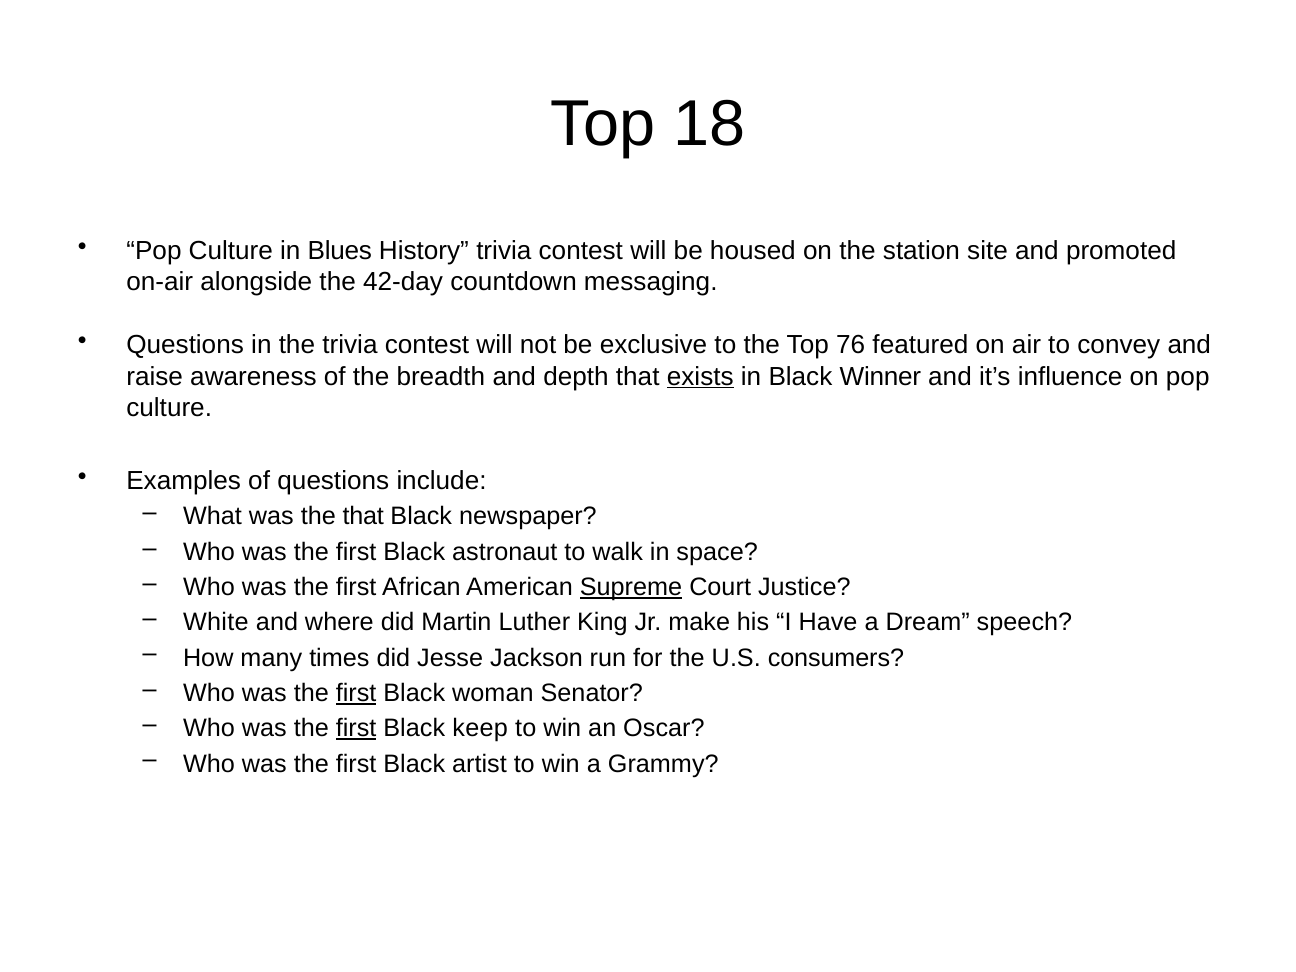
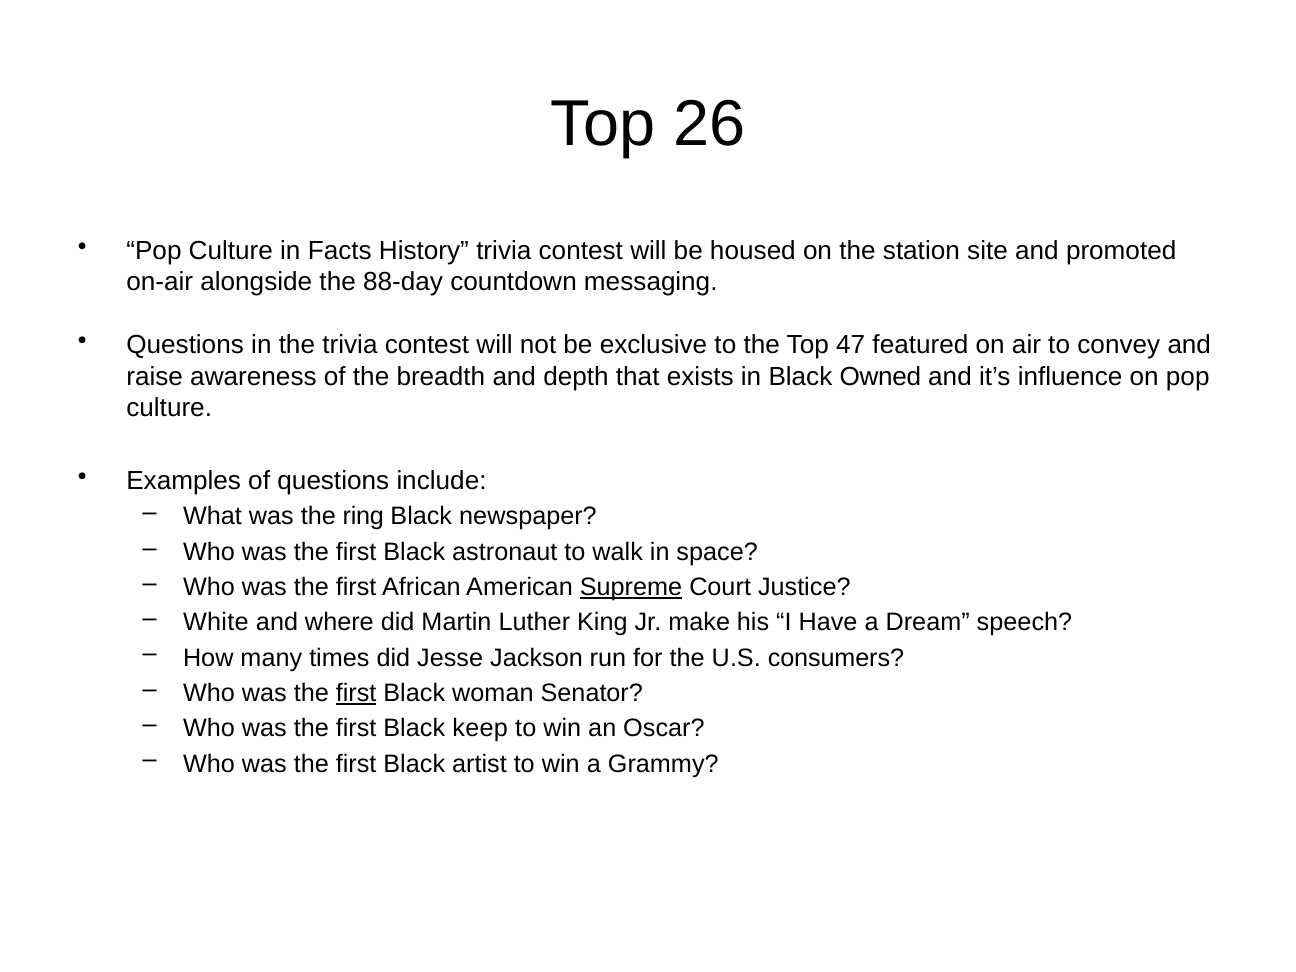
18: 18 -> 26
Blues: Blues -> Facts
42-day: 42-day -> 88-day
76: 76 -> 47
exists underline: present -> none
Winner: Winner -> Owned
the that: that -> ring
first at (356, 728) underline: present -> none
